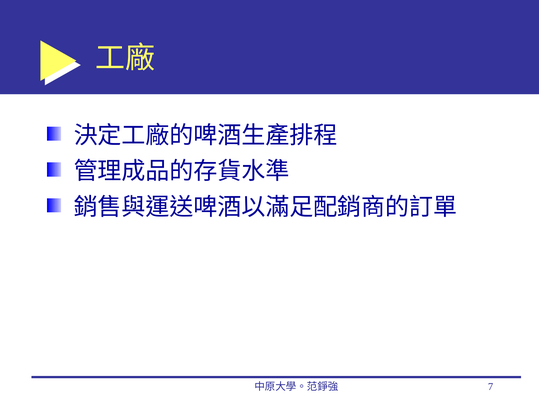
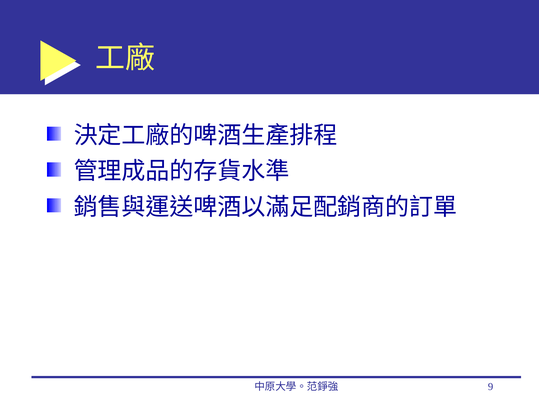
7: 7 -> 9
